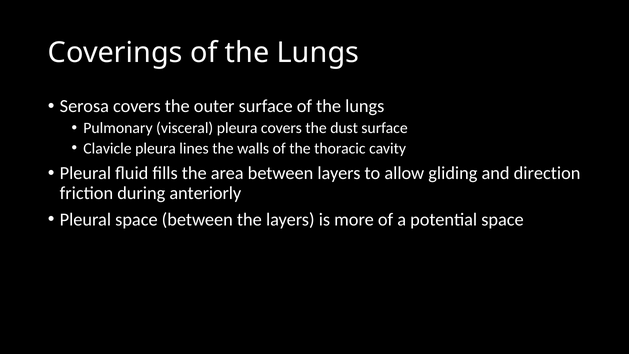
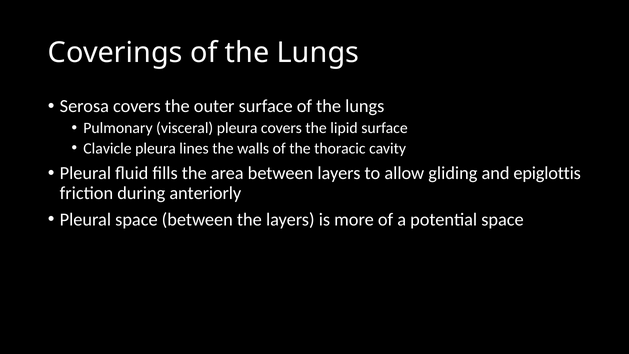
dust: dust -> lipid
direction: direction -> epiglottis
